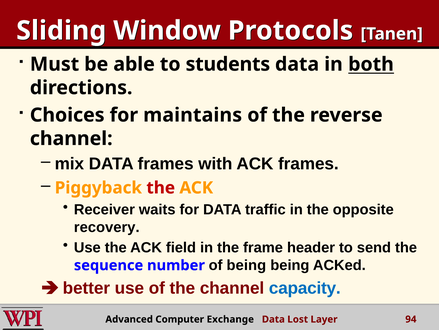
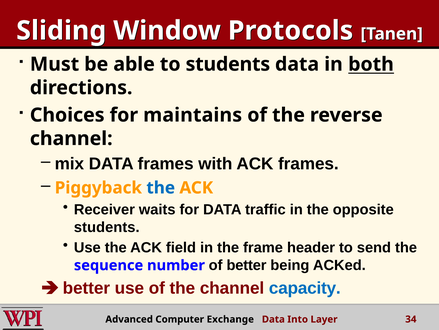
the at (161, 187) colour: red -> blue
recovery at (107, 227): recovery -> students
of being: being -> better
Lost: Lost -> Into
94: 94 -> 34
